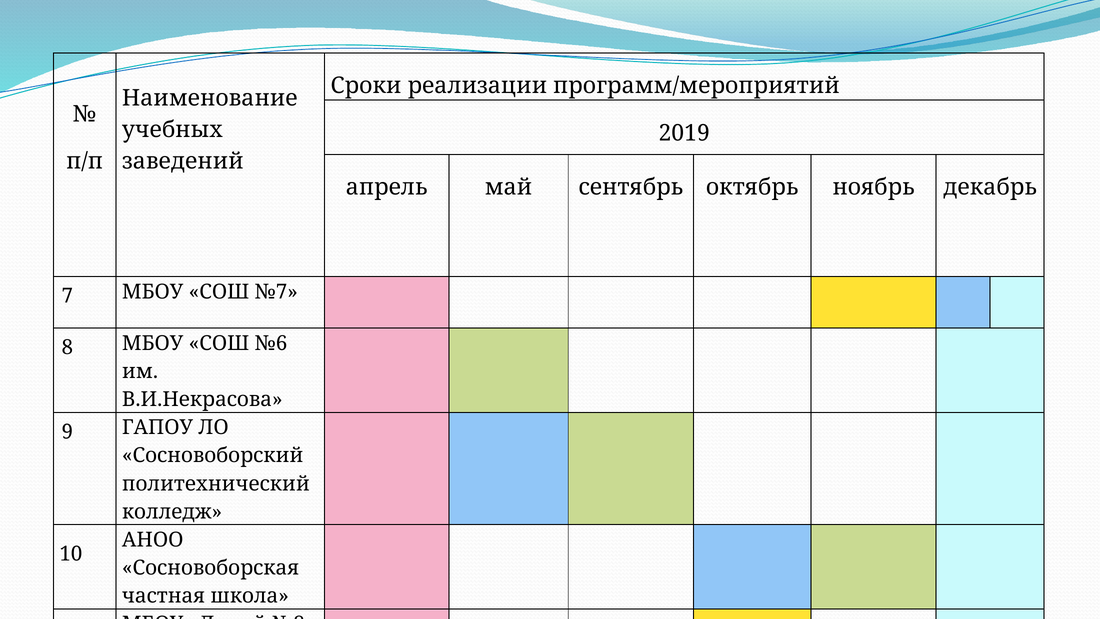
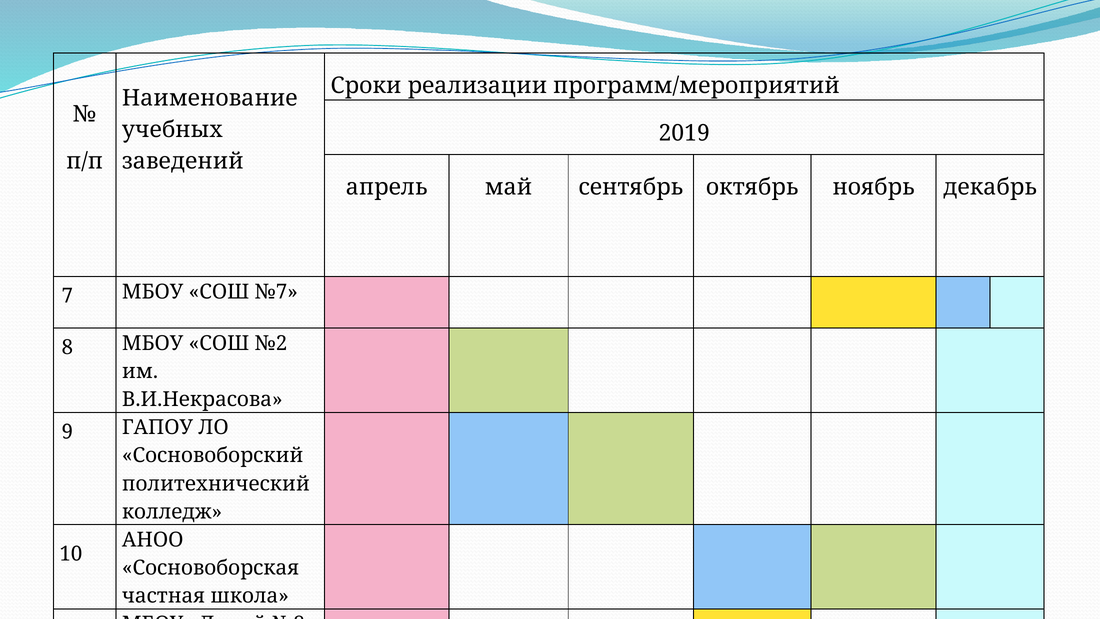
№6: №6 -> №2
